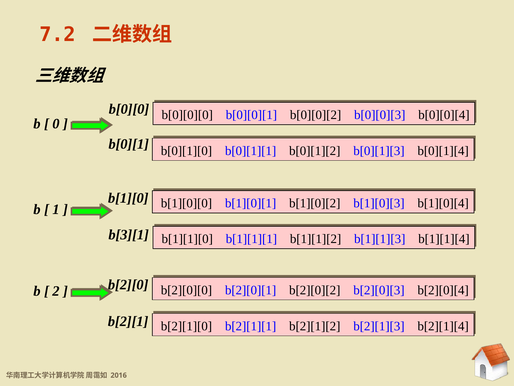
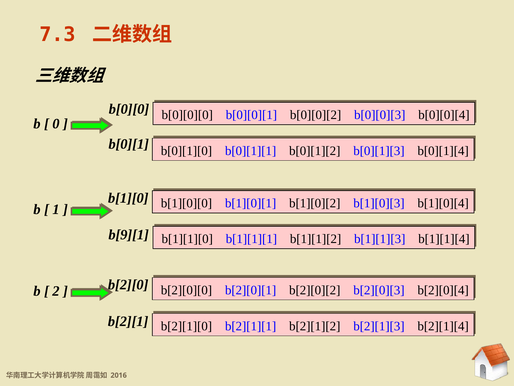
7.2: 7.2 -> 7.3
b[3][1: b[3][1 -> b[9][1
